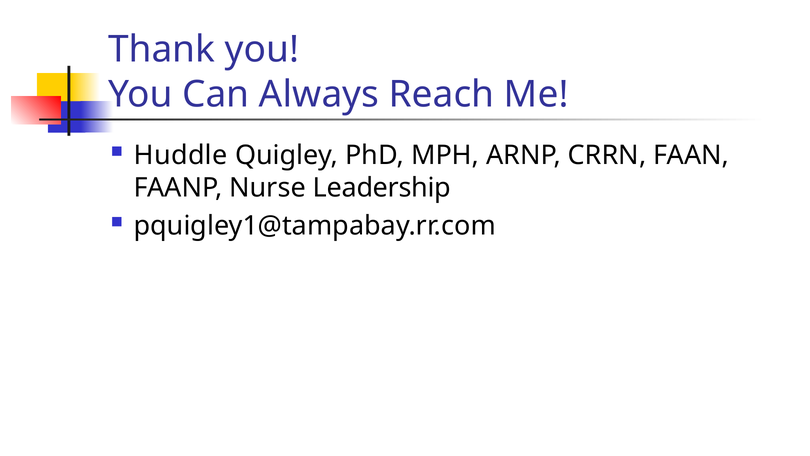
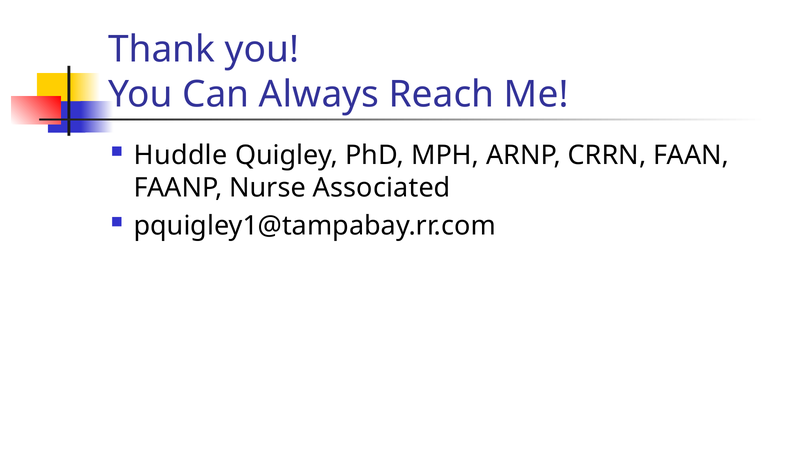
Leadership: Leadership -> Associated
